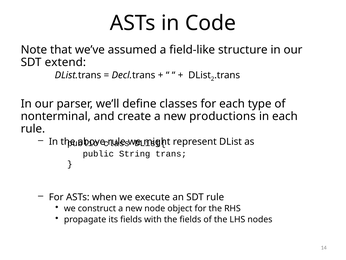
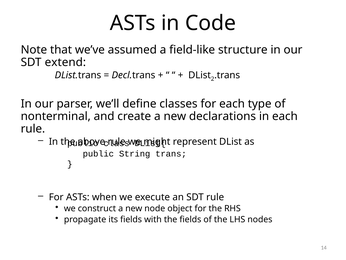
productions: productions -> declarations
